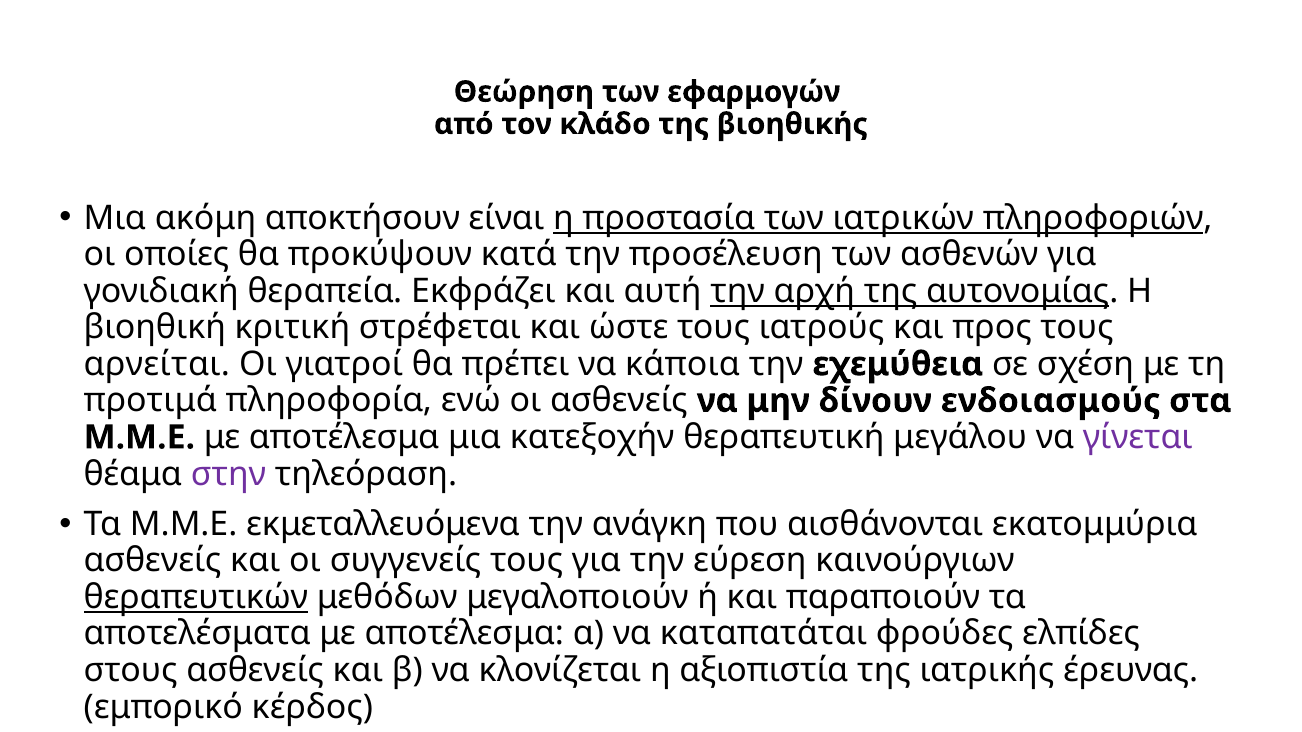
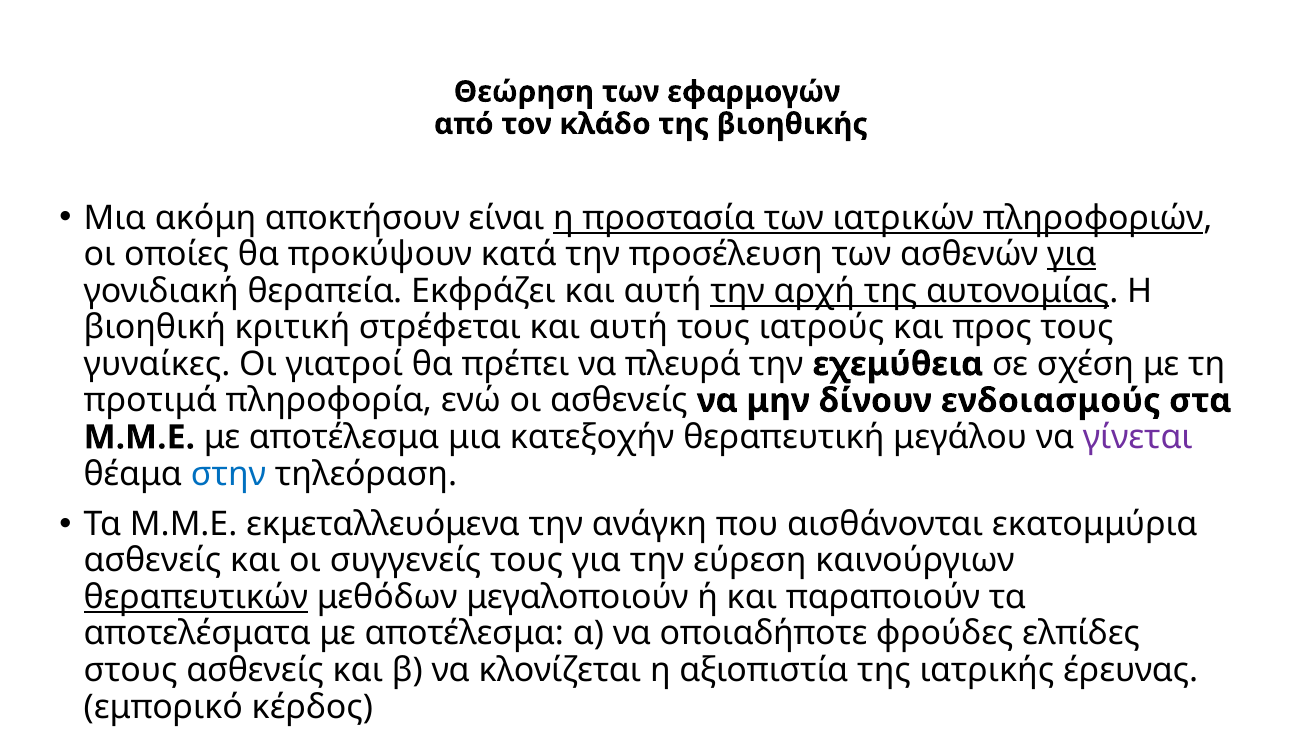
για at (1072, 255) underline: none -> present
στρέφεται και ώστε: ώστε -> αυτή
αρνείται: αρνείται -> γυναίκες
κάποια: κάποια -> πλευρά
στην colour: purple -> blue
καταπατάται: καταπατάται -> οποιαδήποτε
